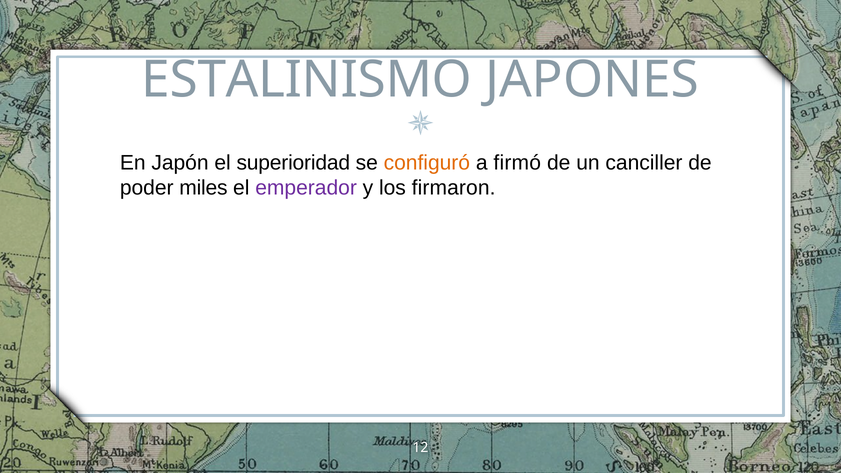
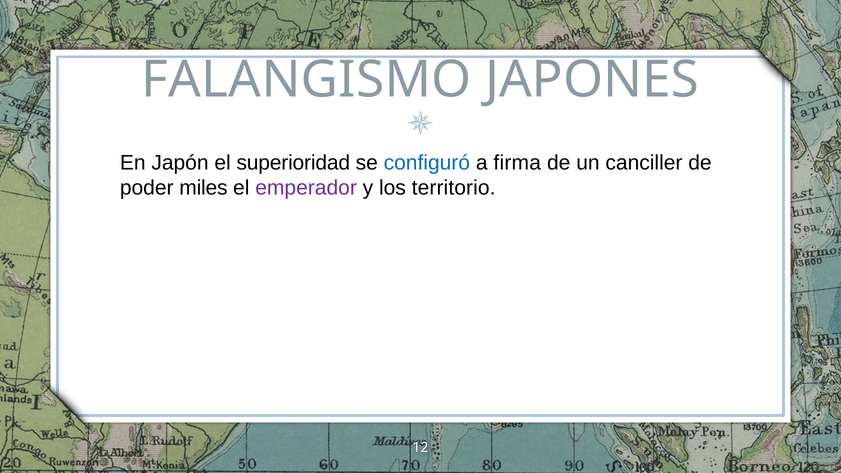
ESTALINISMO: ESTALINISMO -> FALANGISMO
configuró colour: orange -> blue
firmó: firmó -> firma
firmaron: firmaron -> territorio
